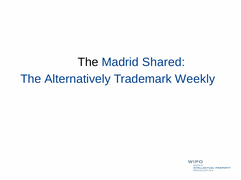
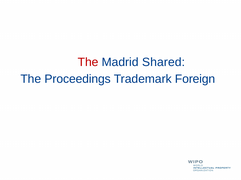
The at (88, 62) colour: black -> red
Alternatively: Alternatively -> Proceedings
Weekly: Weekly -> Foreign
